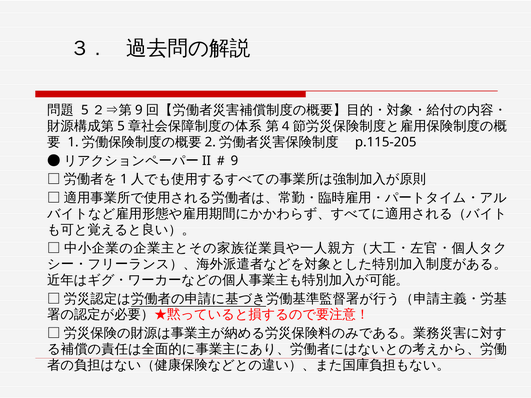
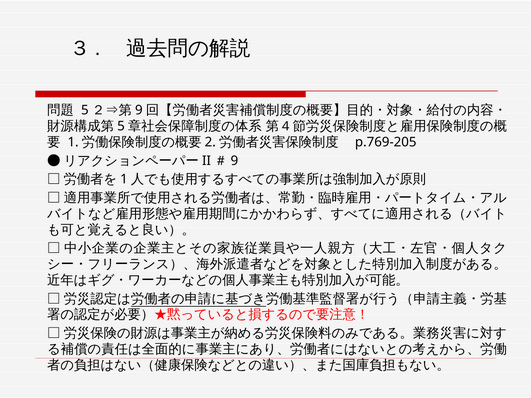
p.115-205: p.115-205 -> p.769-205
